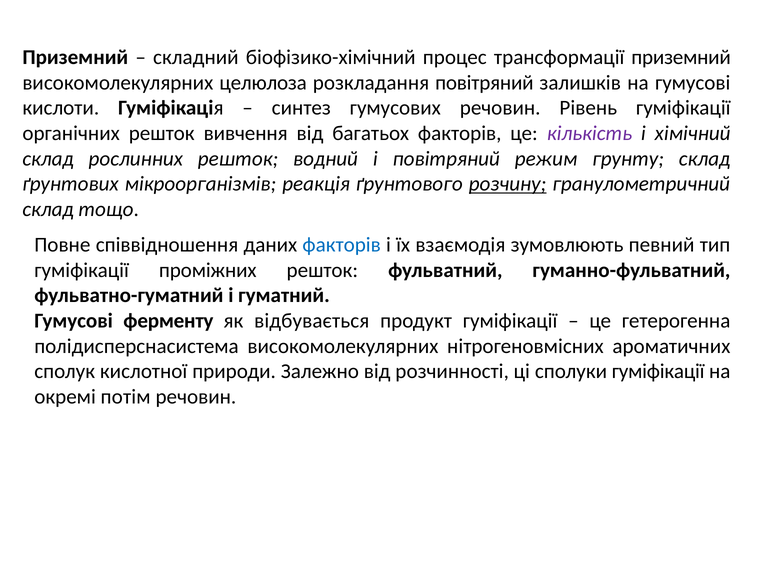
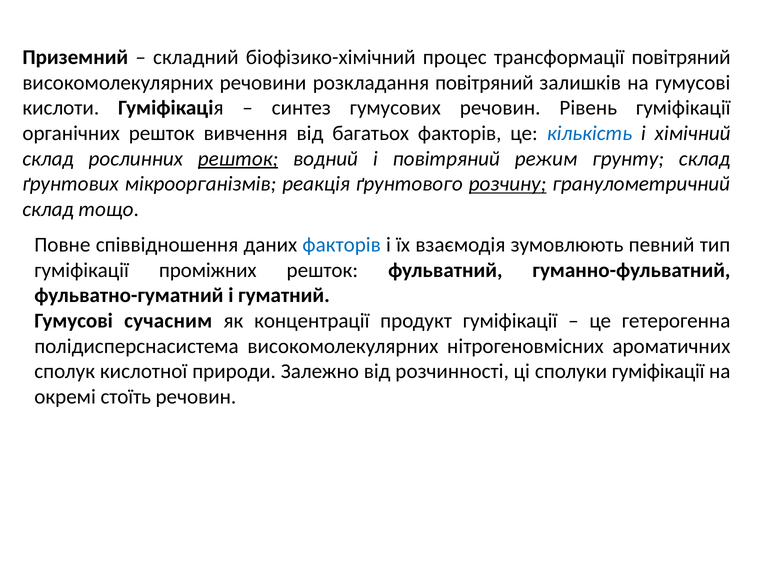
трансформації приземний: приземний -> повітряний
целюлоза: целюлоза -> речовини
кількість colour: purple -> blue
решток at (238, 159) underline: none -> present
ферменту: ферменту -> сучасним
відбувається: відбувається -> концентрації
потім: потім -> стоїть
